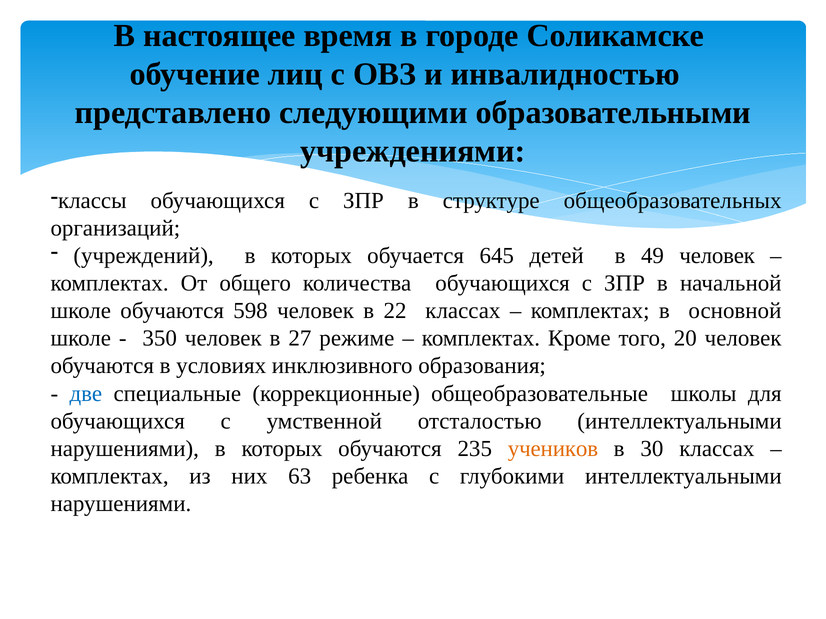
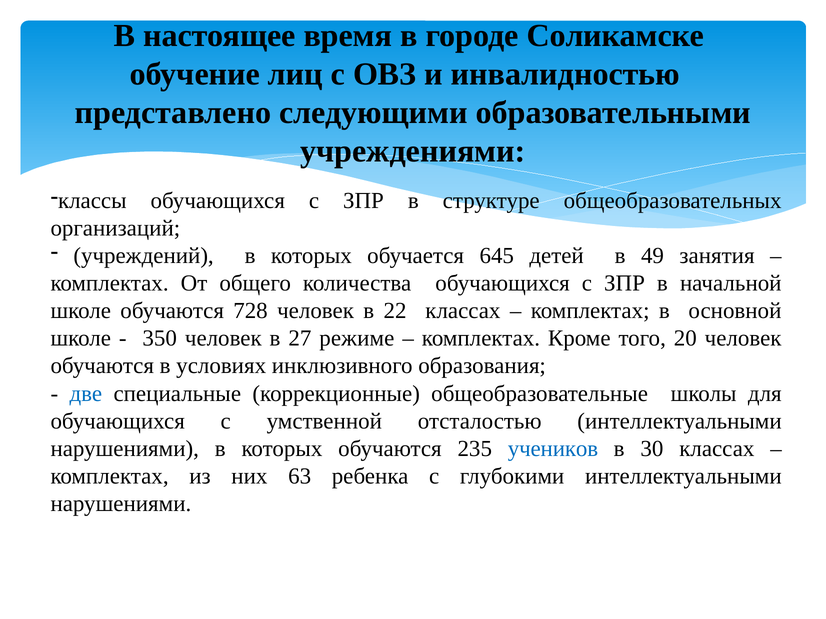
49 человек: человек -> занятия
598: 598 -> 728
учеников colour: orange -> blue
